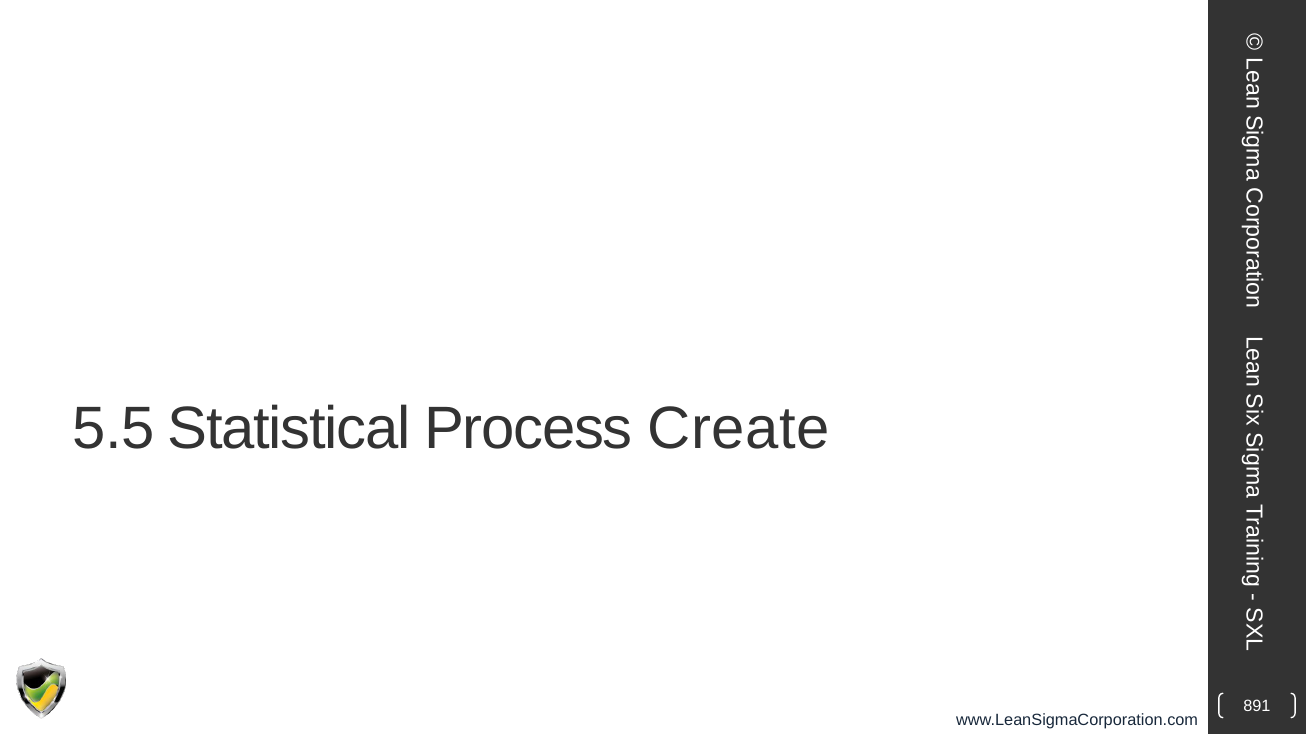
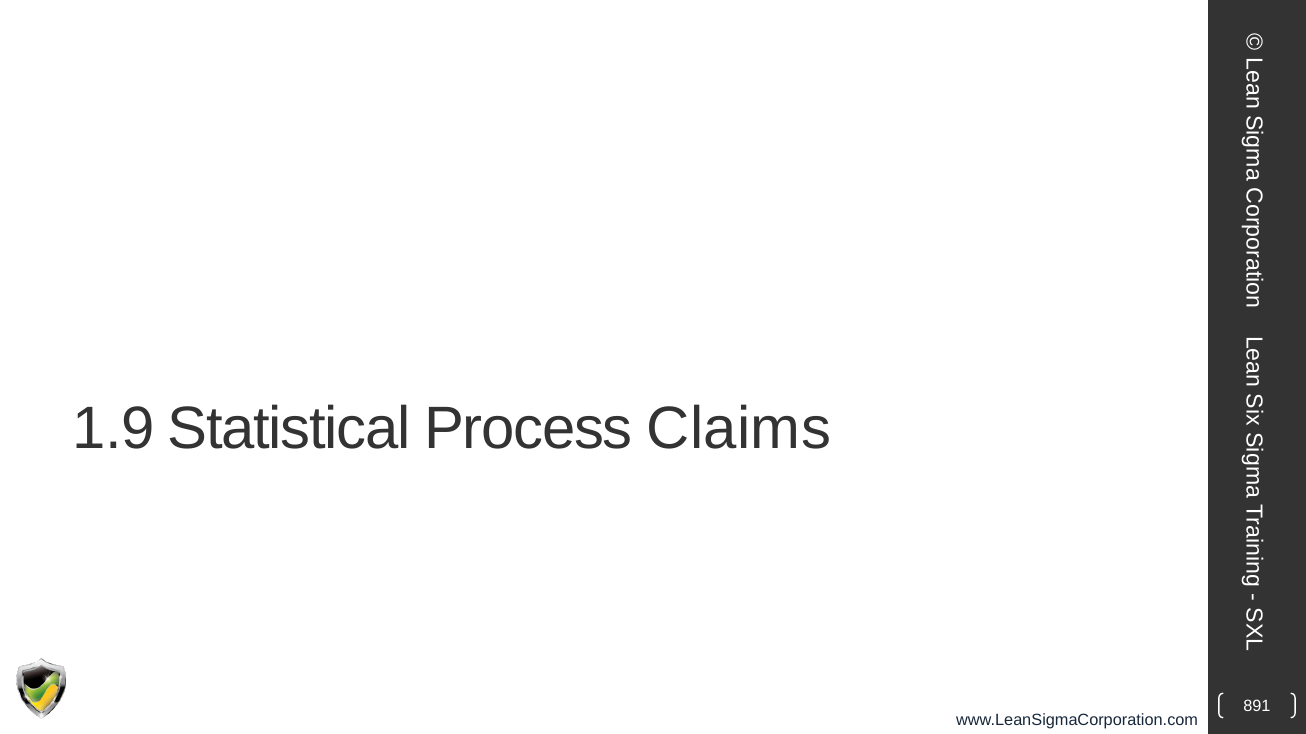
5.5: 5.5 -> 1.9
Create: Create -> Claims
